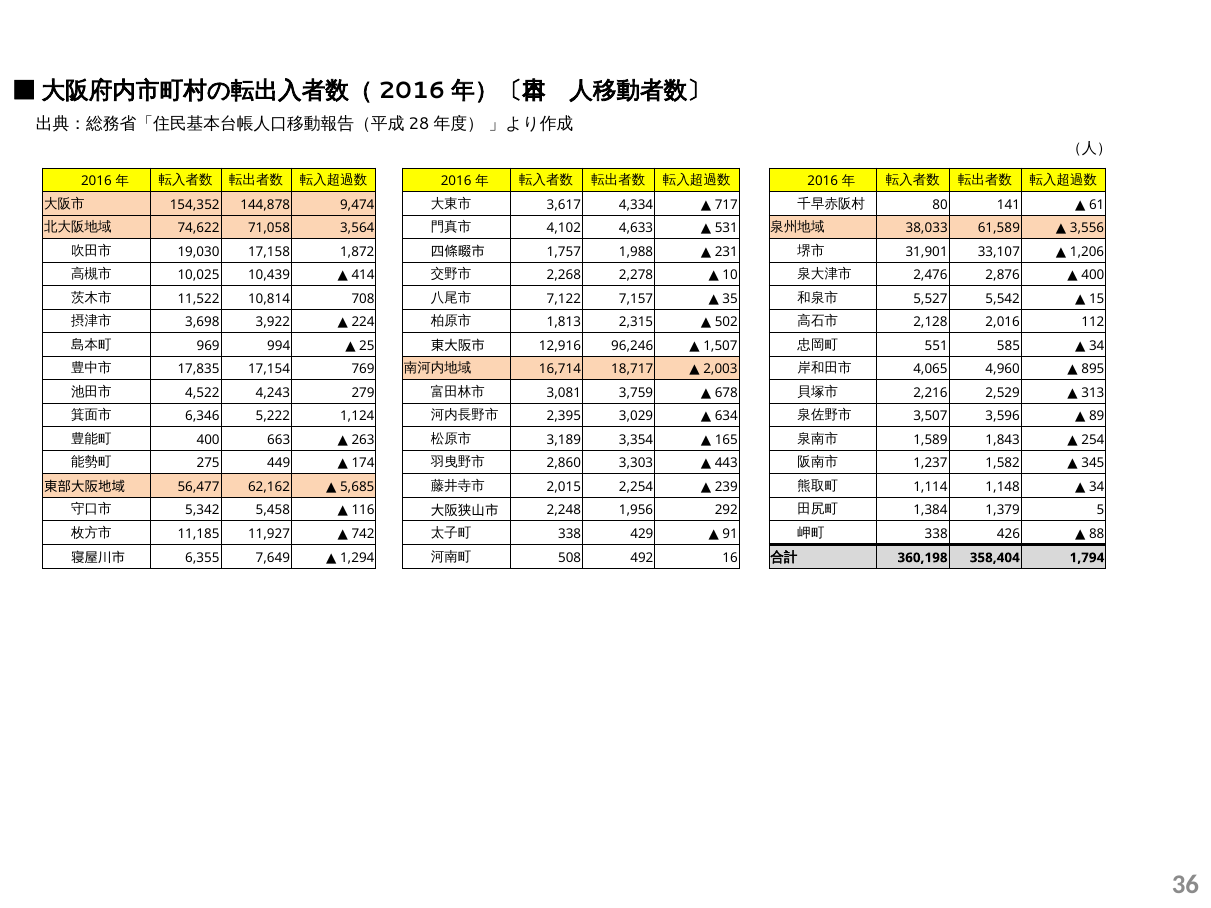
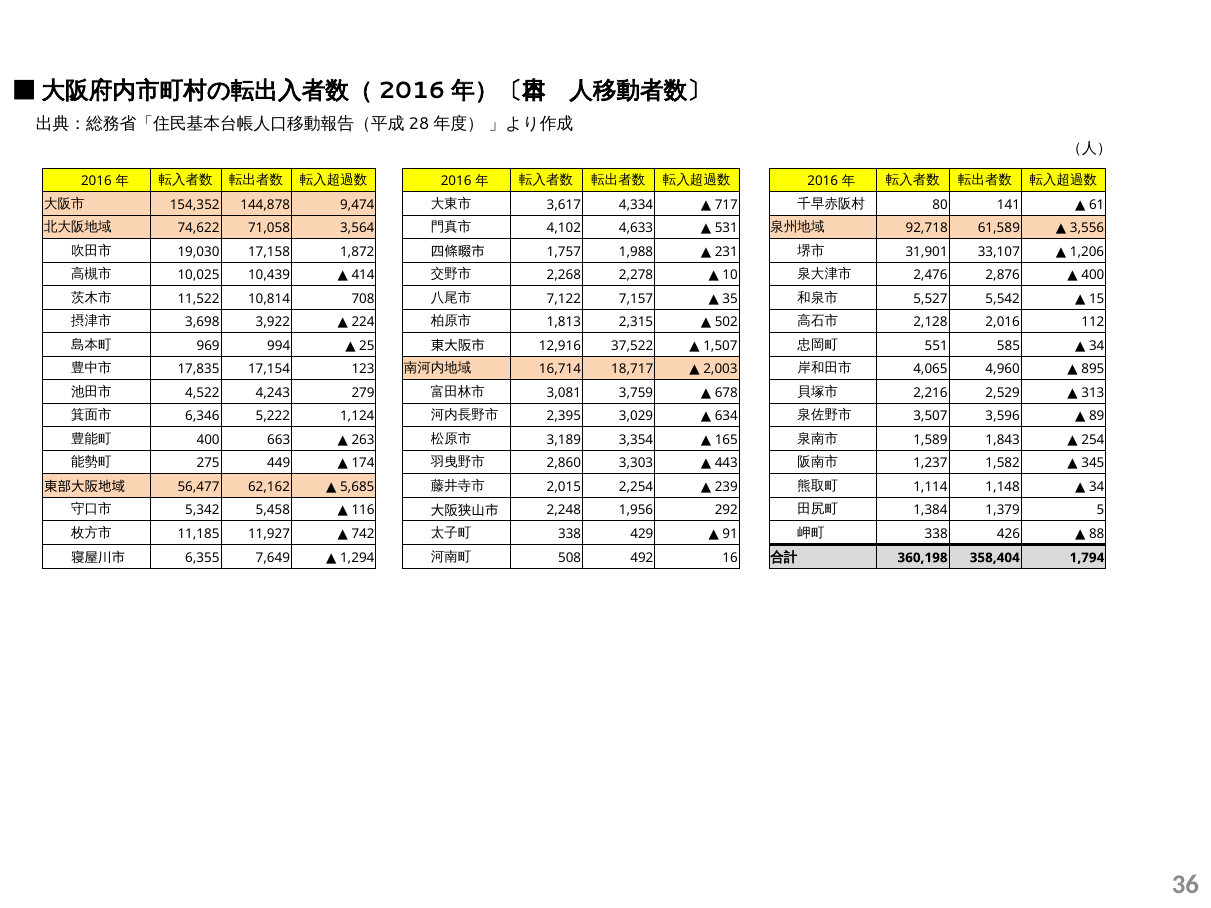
38,033: 38,033 -> 92,718
96,246: 96,246 -> 37,522
769: 769 -> 123
